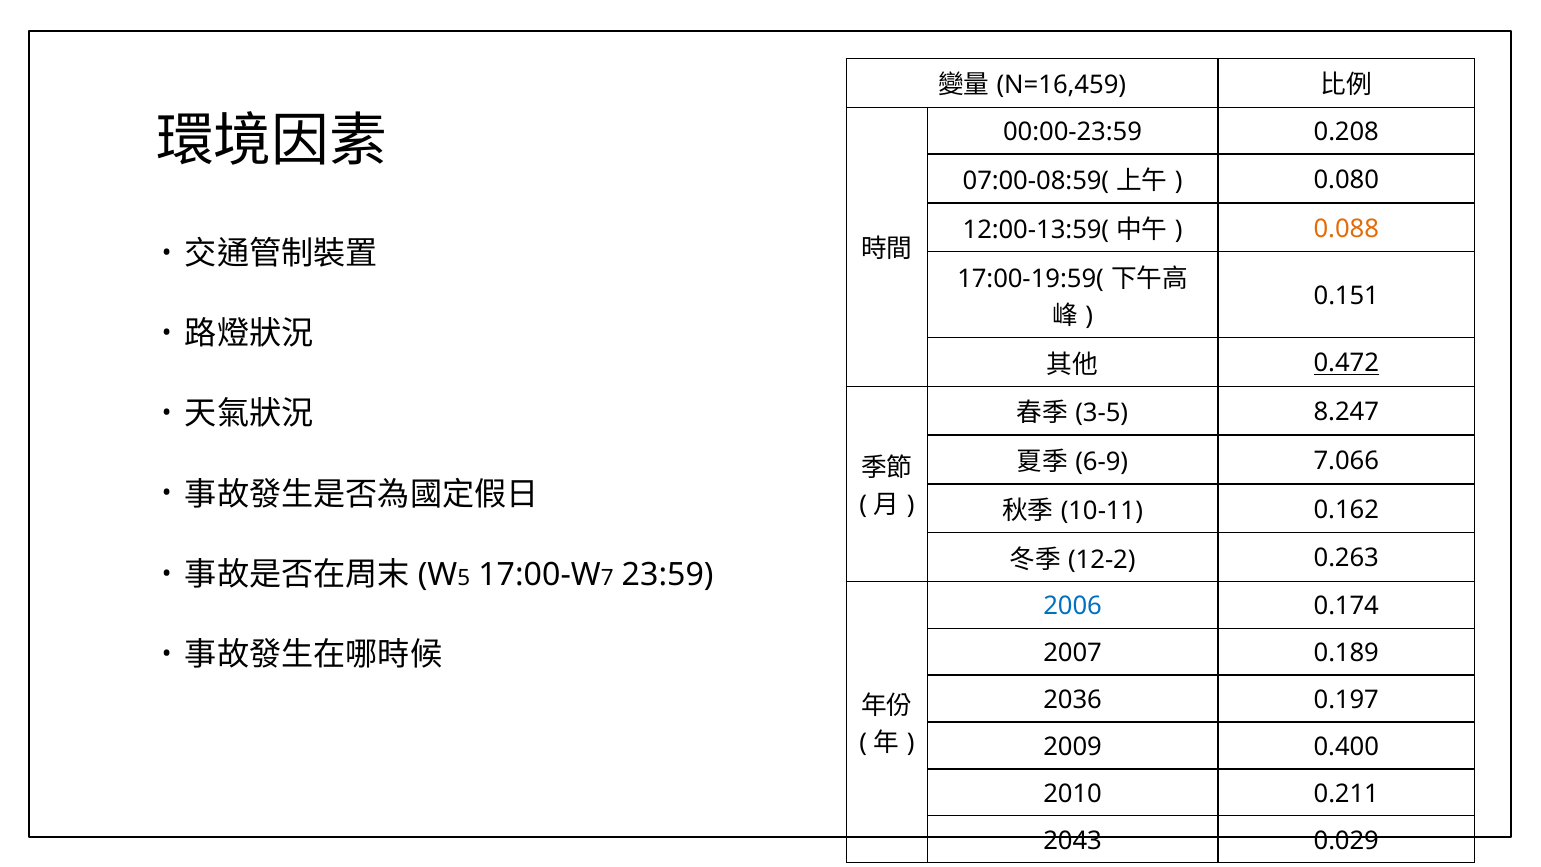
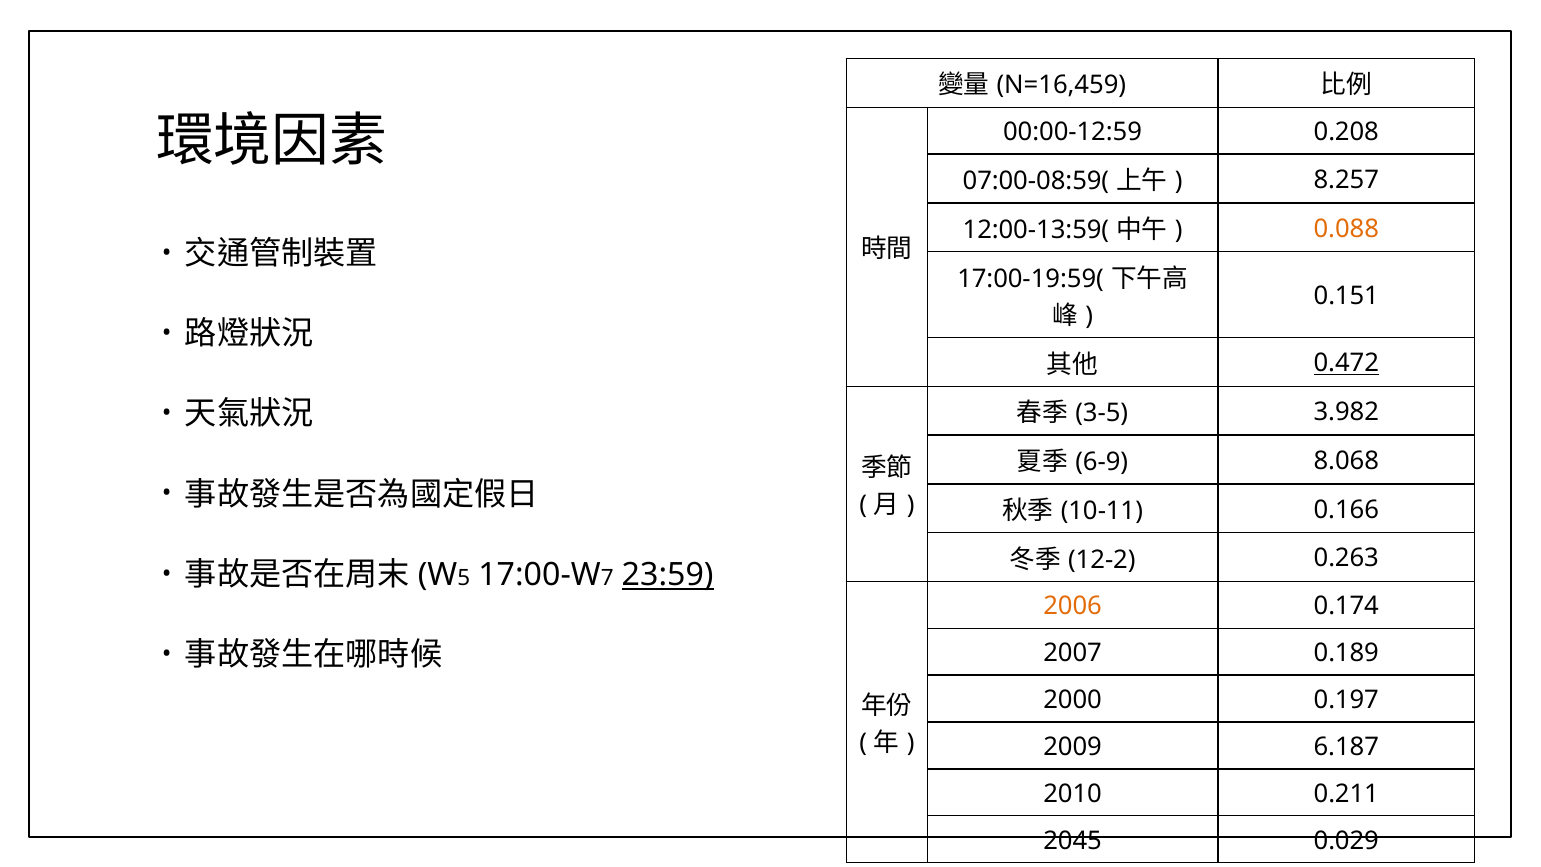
00:00-23:59: 00:00-23:59 -> 00:00-12:59
0.080: 0.080 -> 8.257
8.247: 8.247 -> 3.982
7.066: 7.066 -> 8.068
0.162: 0.162 -> 0.166
23:59 underline: none -> present
2006 colour: blue -> orange
2036: 2036 -> 2000
0.400: 0.400 -> 6.187
2043: 2043 -> 2045
